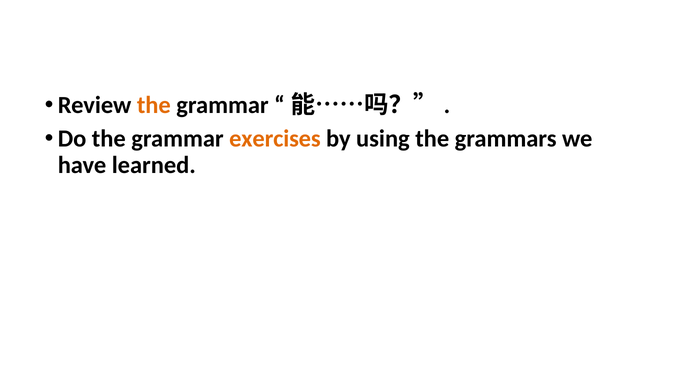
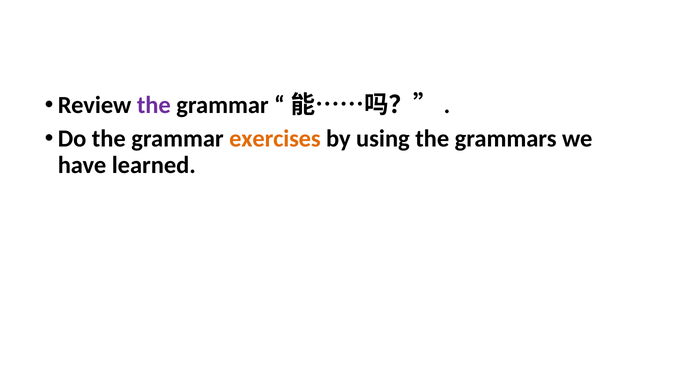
the at (154, 105) colour: orange -> purple
